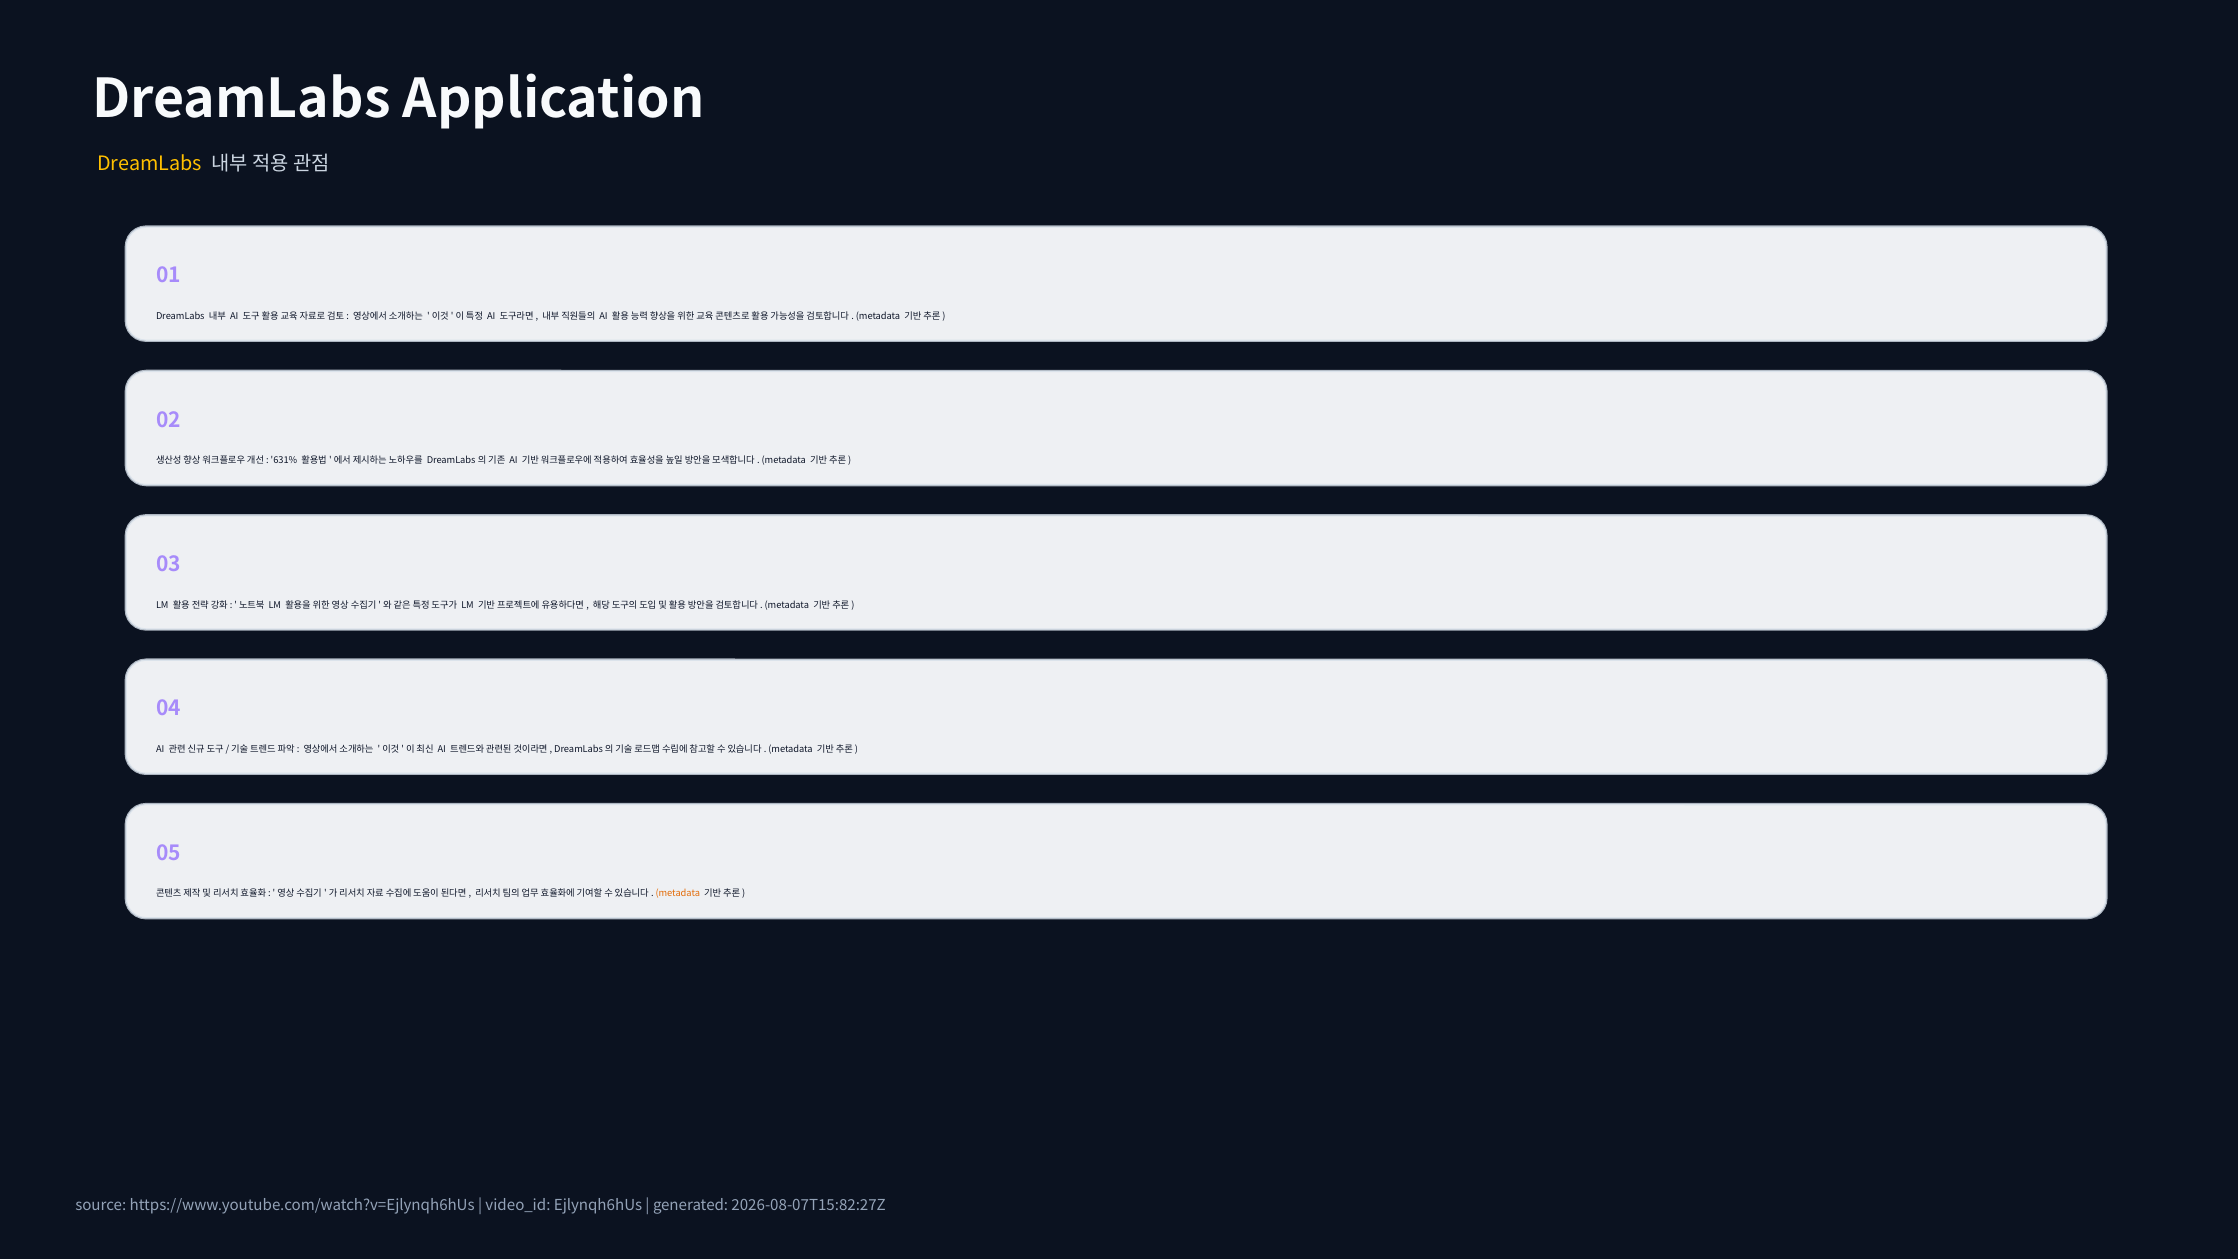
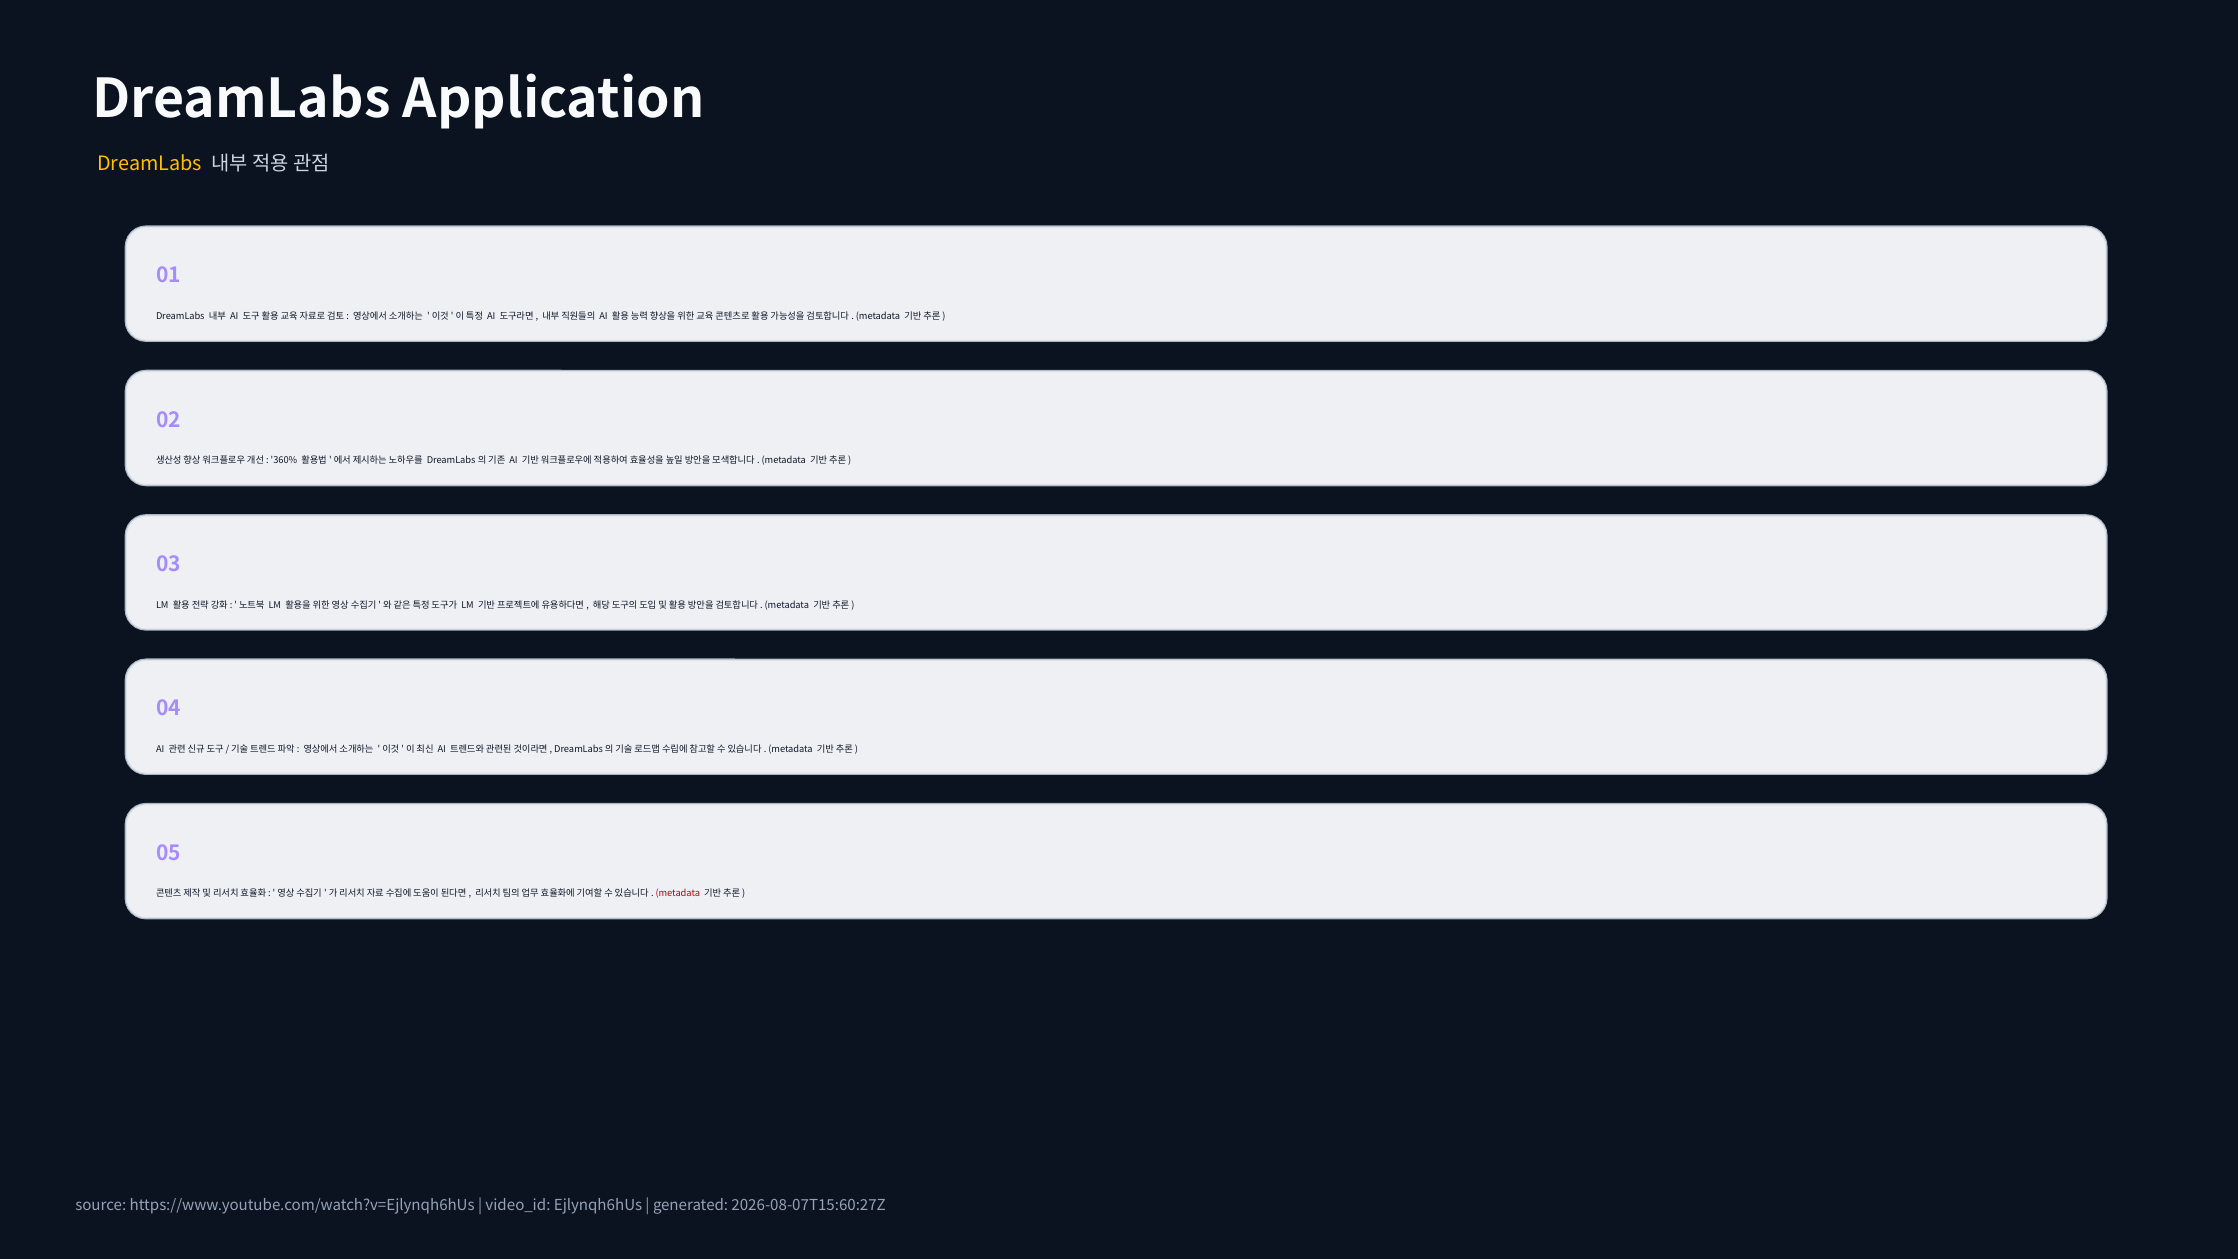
631%: 631% -> 360%
metadata at (678, 894) colour: orange -> red
2026-08-07T15:82:27Z: 2026-08-07T15:82:27Z -> 2026-08-07T15:60:27Z
